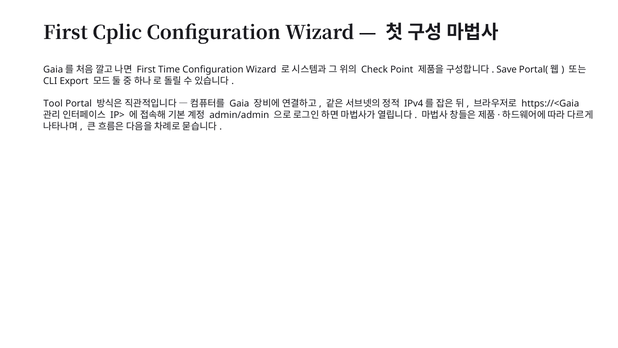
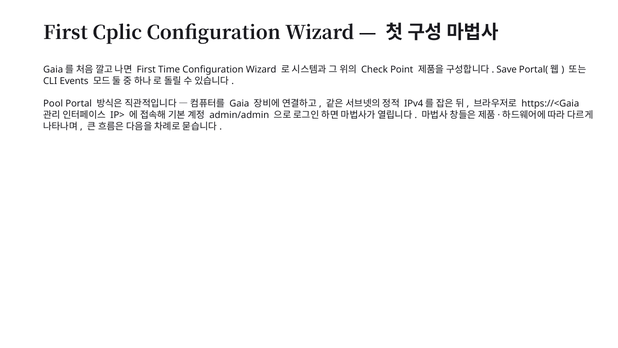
Export: Export -> Events
Tool: Tool -> Pool
